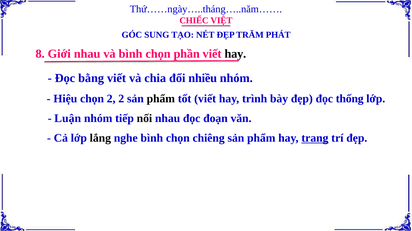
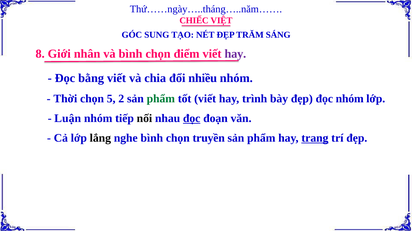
PHÁT: PHÁT -> SÁNG
Giới nhau: nhau -> nhân
phần: phần -> điểm
hay at (235, 54) colour: black -> purple
Hiệu: Hiệu -> Thời
chọn 2: 2 -> 5
phẩm at (161, 99) colour: black -> green
đọc thống: thống -> nhóm
đọc at (192, 119) underline: none -> present
chiêng: chiêng -> truyền
